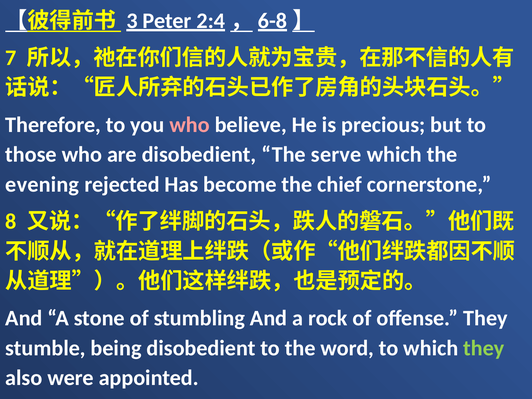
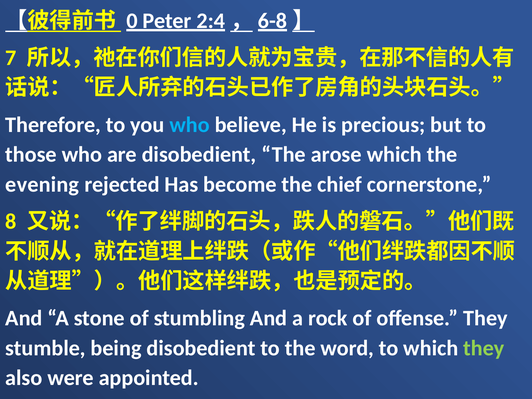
3: 3 -> 0
who at (190, 125) colour: pink -> light blue
serve: serve -> arose
